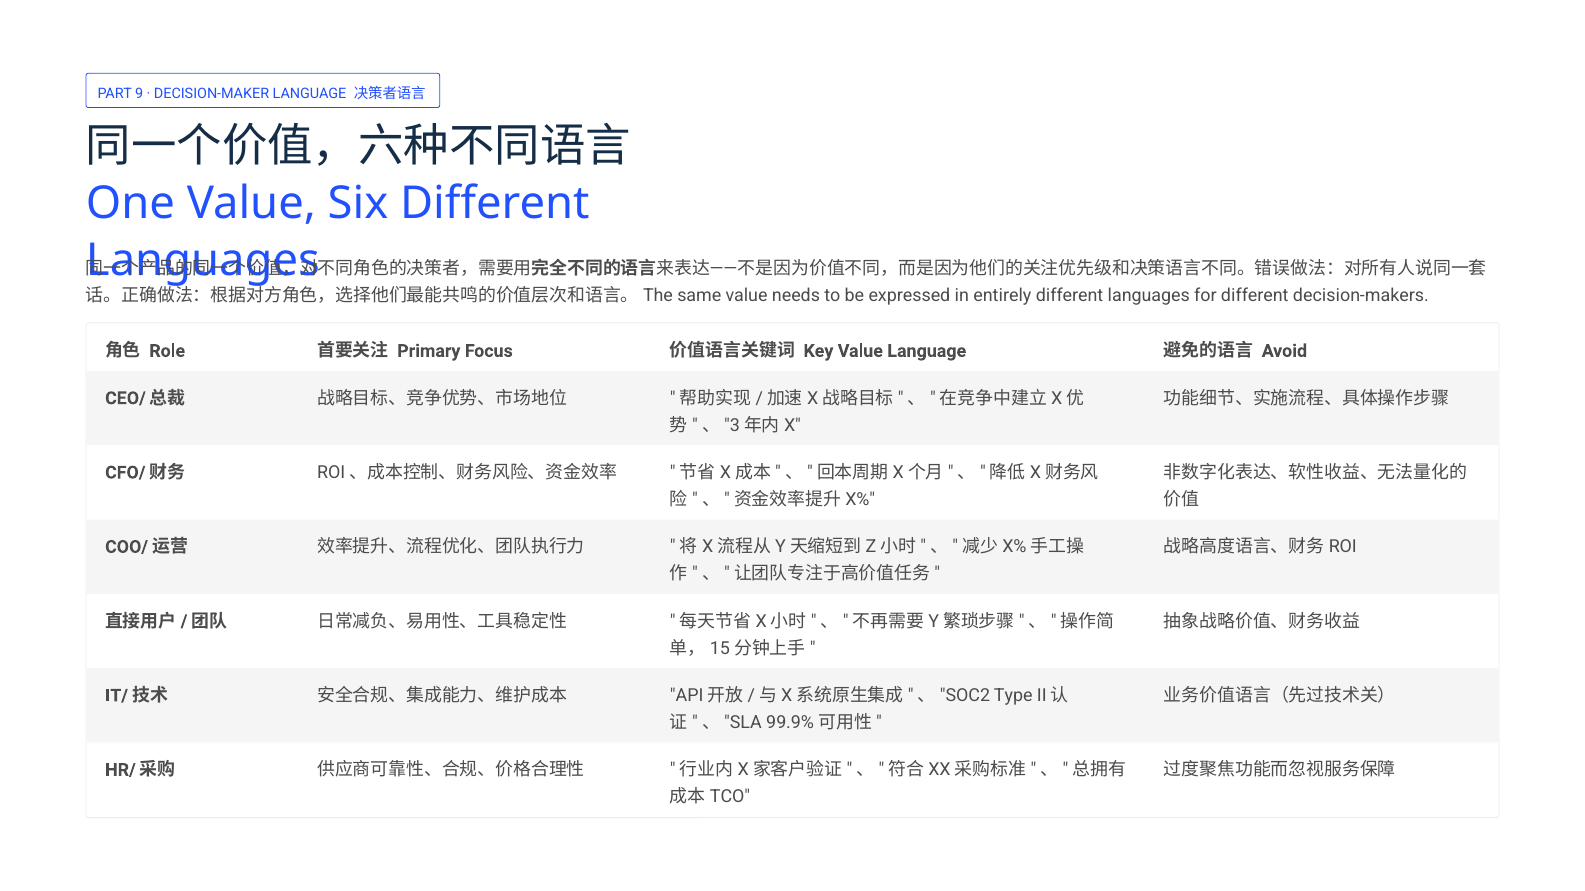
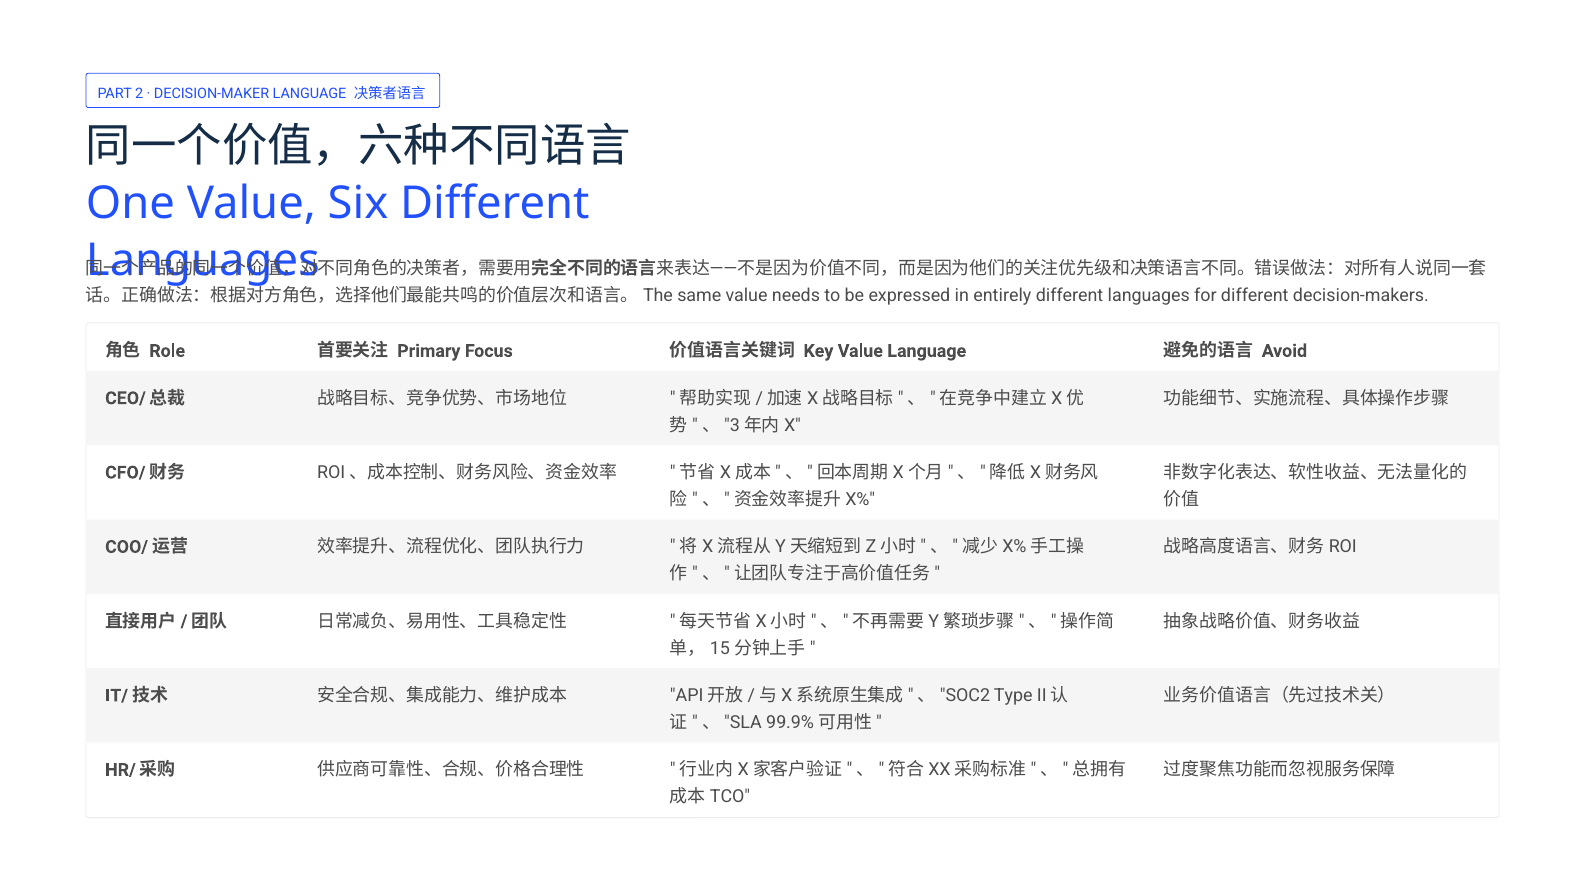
9: 9 -> 2
